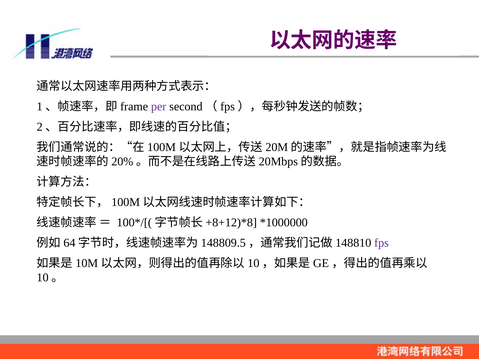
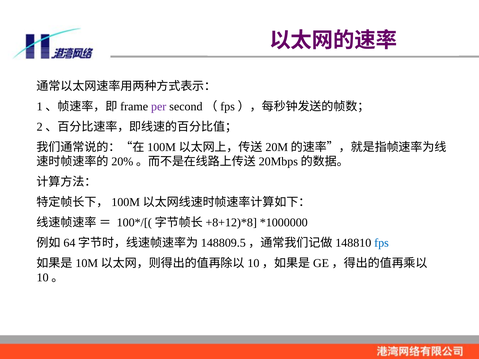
fps colour: purple -> blue
